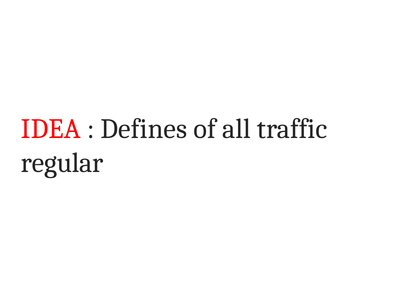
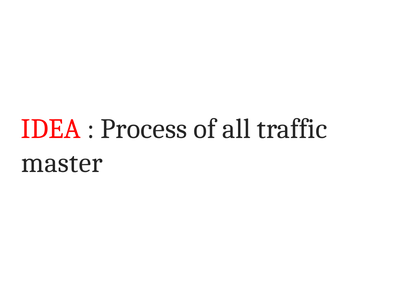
Defines: Defines -> Process
regular: regular -> master
